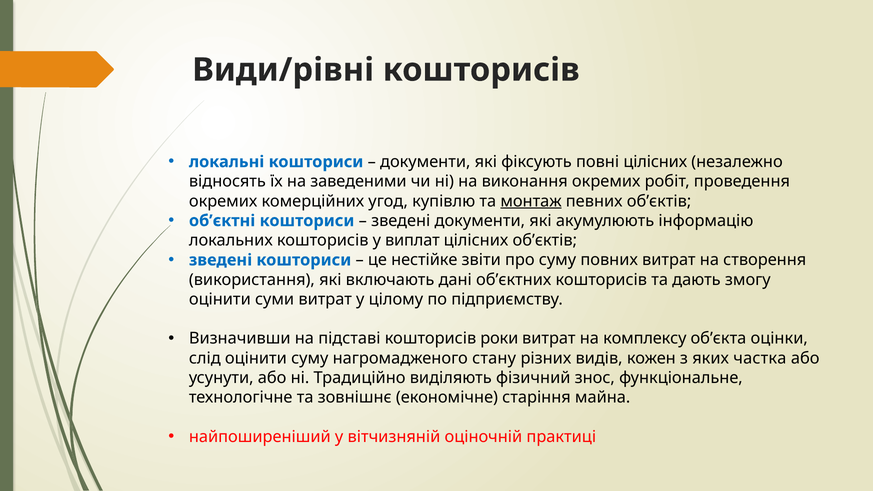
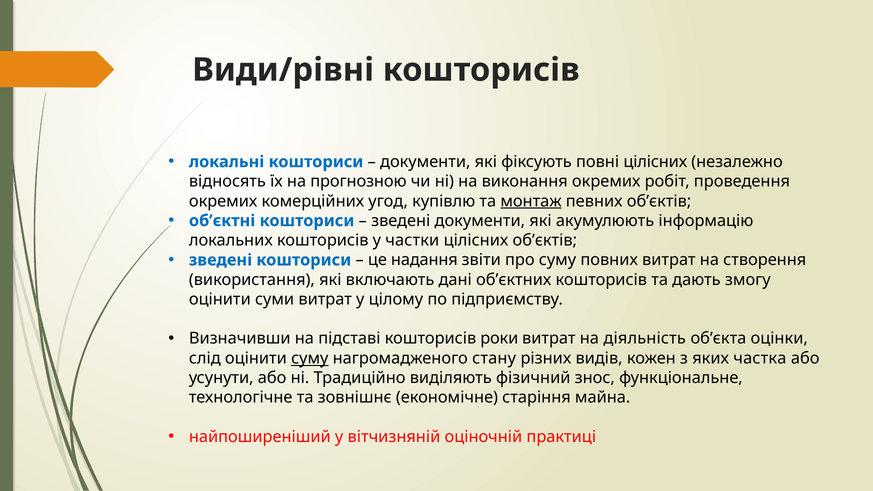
заведеними: заведеними -> прогнозною
виплат: виплат -> частки
нестійке: нестійке -> надання
комплексу: комплексу -> діяльність
суму at (310, 358) underline: none -> present
